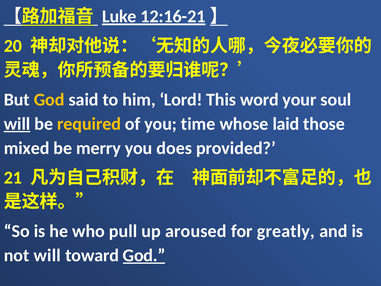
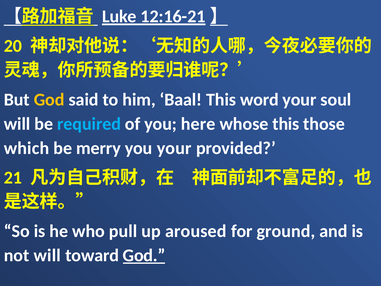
Lord: Lord -> Baal
will at (17, 124) underline: present -> none
required colour: yellow -> light blue
time: time -> here
whose laid: laid -> this
mixed: mixed -> which
you does: does -> your
greatly: greatly -> ground
